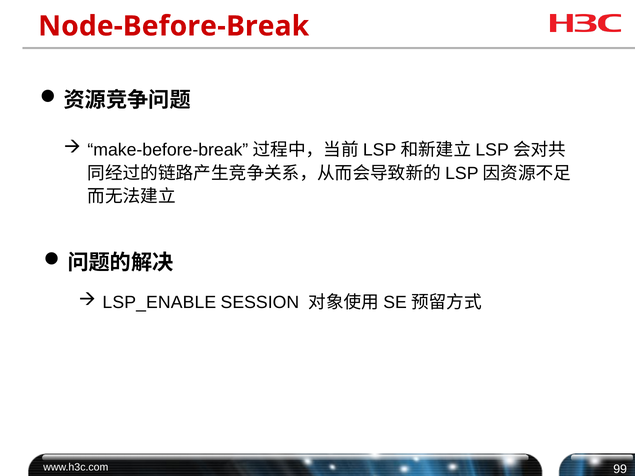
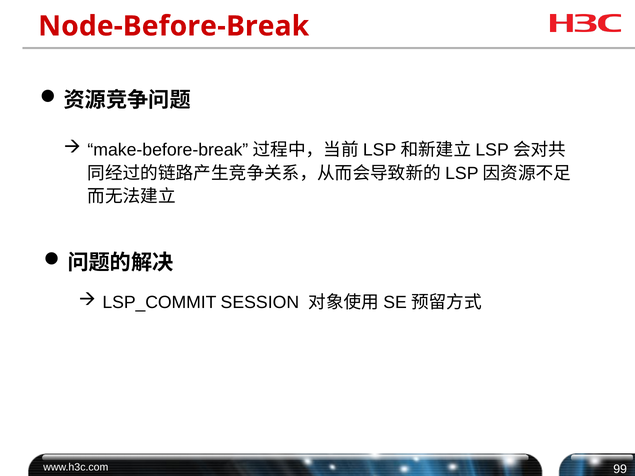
LSP_ENABLE: LSP_ENABLE -> LSP_COMMIT
